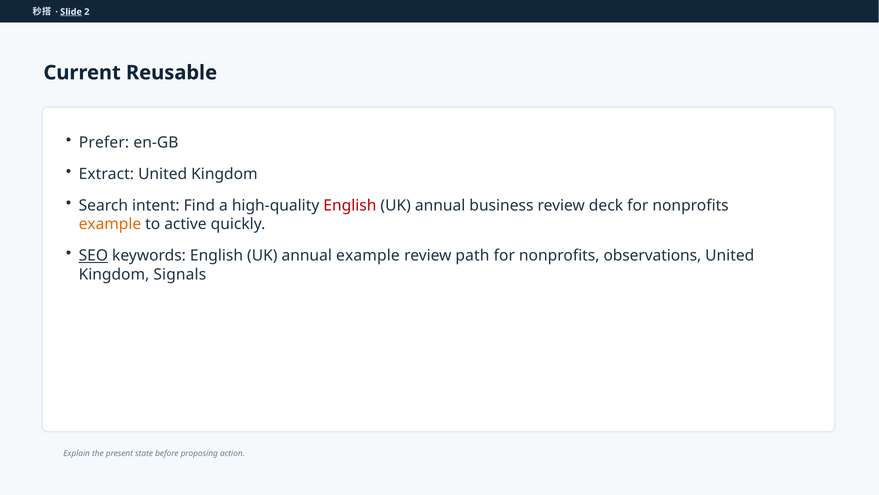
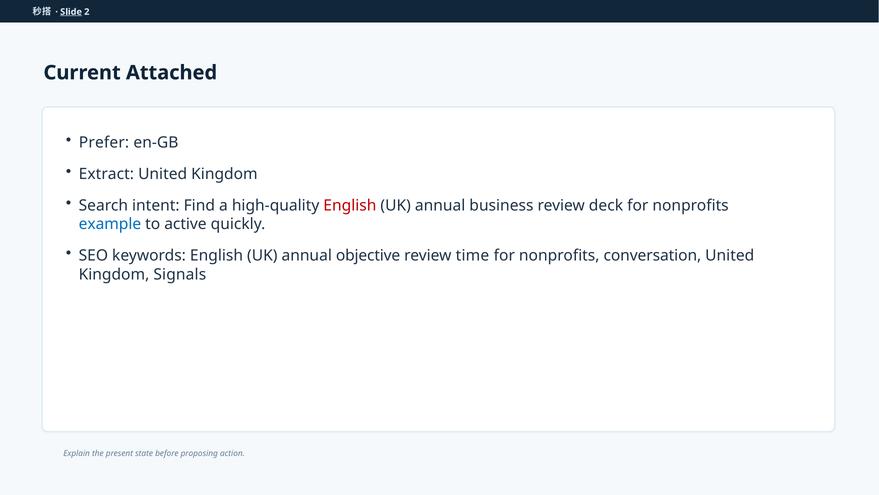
Reusable: Reusable -> Attached
example at (110, 224) colour: orange -> blue
SEO underline: present -> none
annual example: example -> objective
path: path -> time
observations: observations -> conversation
